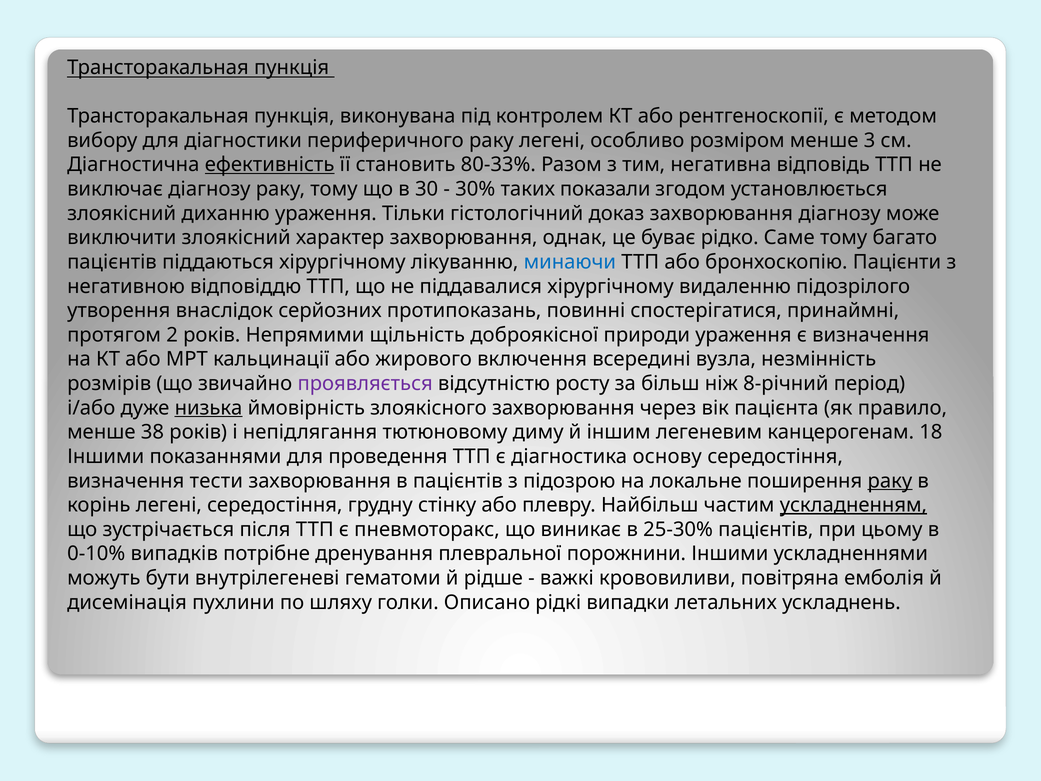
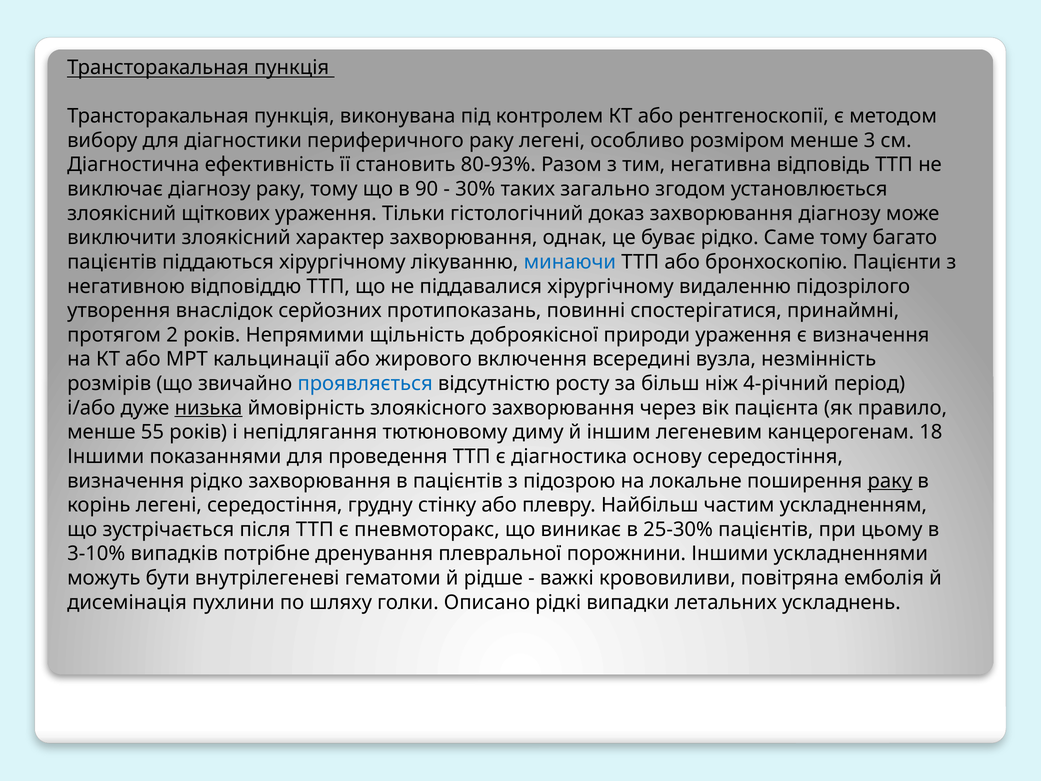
ефективність underline: present -> none
80-33%: 80-33% -> 80-93%
30: 30 -> 90
показали: показали -> загально
диханню: диханню -> щіткових
проявляється colour: purple -> blue
8-річний: 8-річний -> 4-річний
38: 38 -> 55
визначення тести: тести -> рідко
ускладненням underline: present -> none
0-10%: 0-10% -> 3-10%
